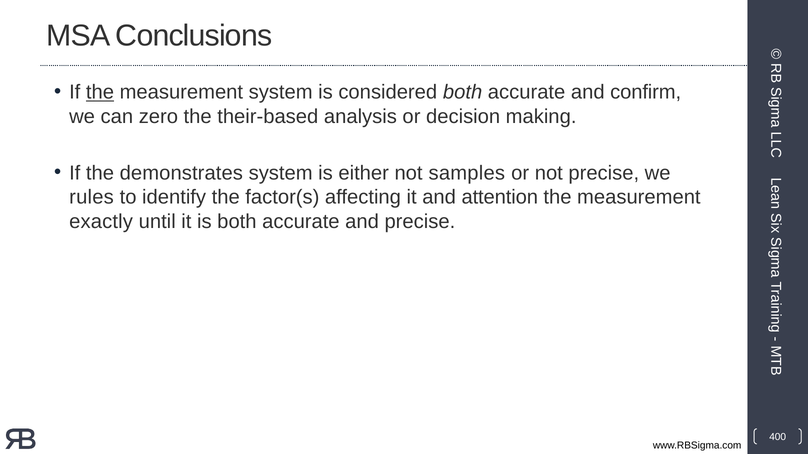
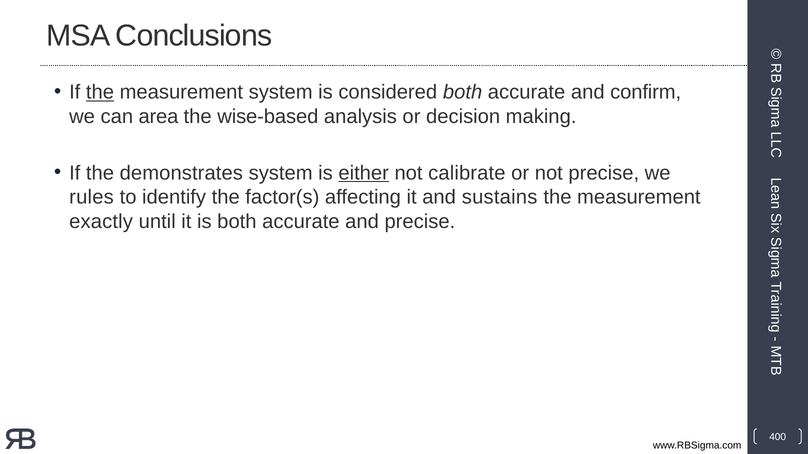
zero: zero -> area
their-based: their-based -> wise-based
either underline: none -> present
samples: samples -> calibrate
attention: attention -> sustains
